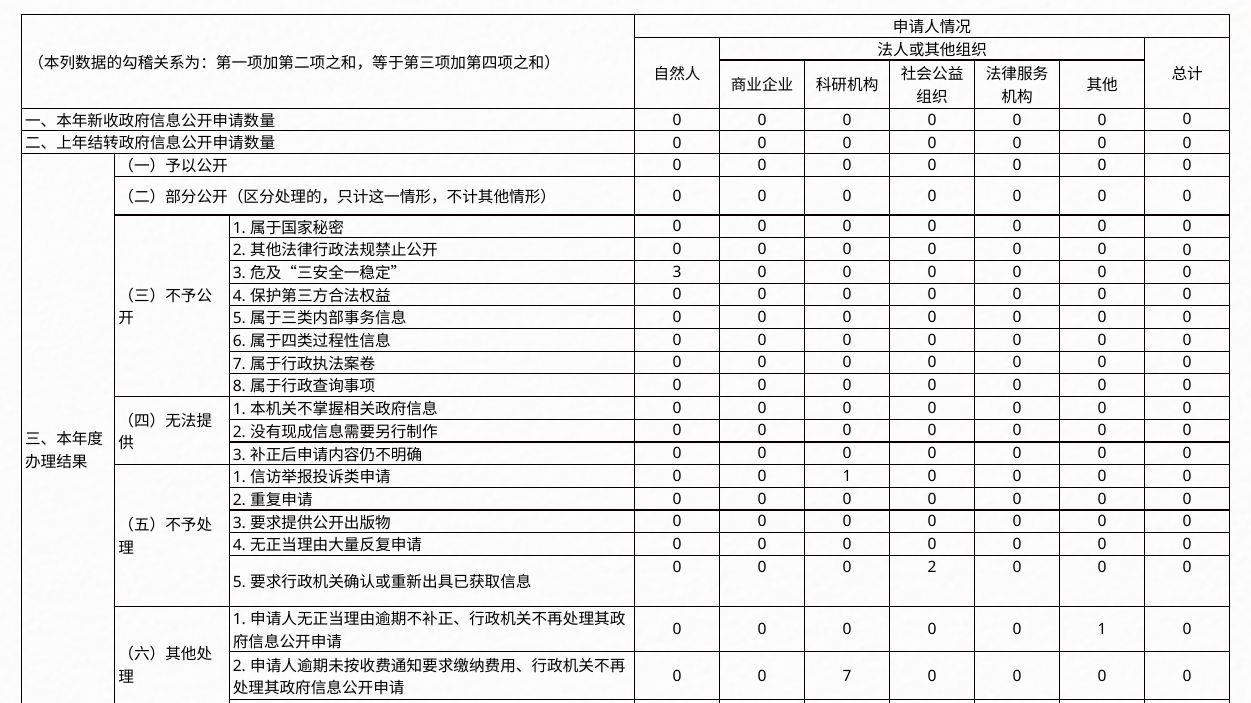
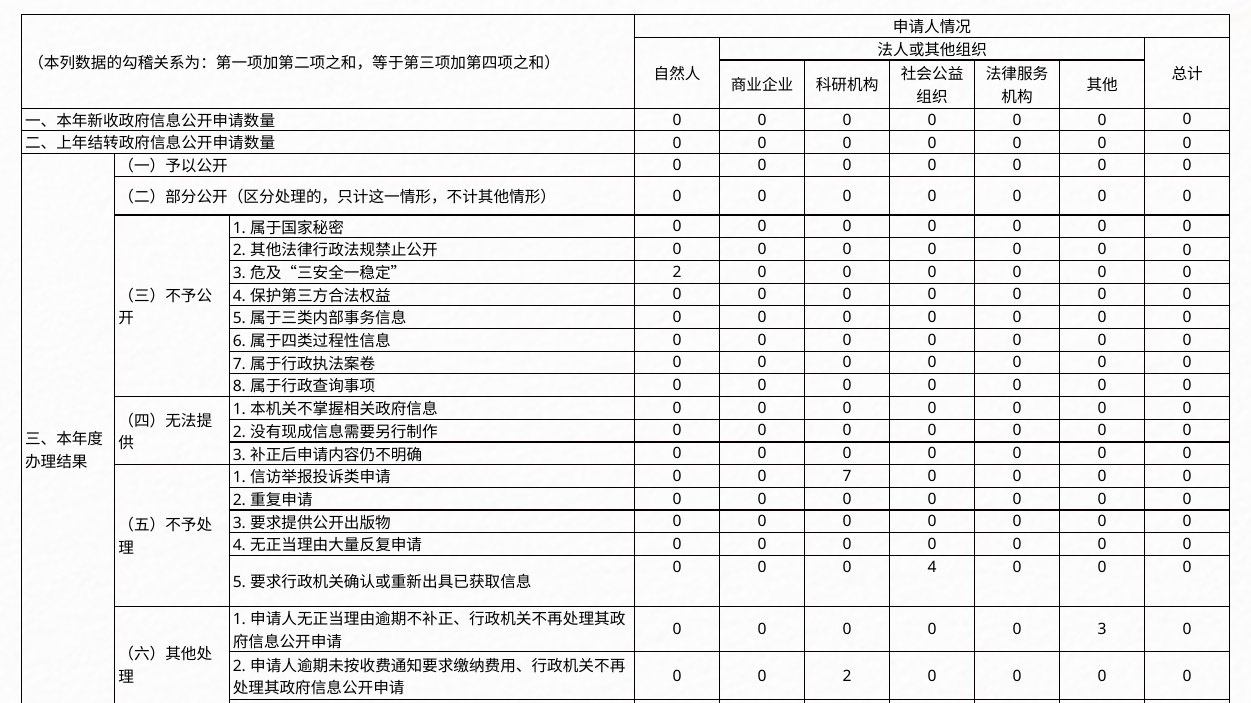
3 at (677, 272): 3 -> 2
1 at (847, 477): 1 -> 7
2 at (932, 568): 2 -> 4
1 at (1102, 630): 1 -> 3
7 at (847, 677): 7 -> 2
